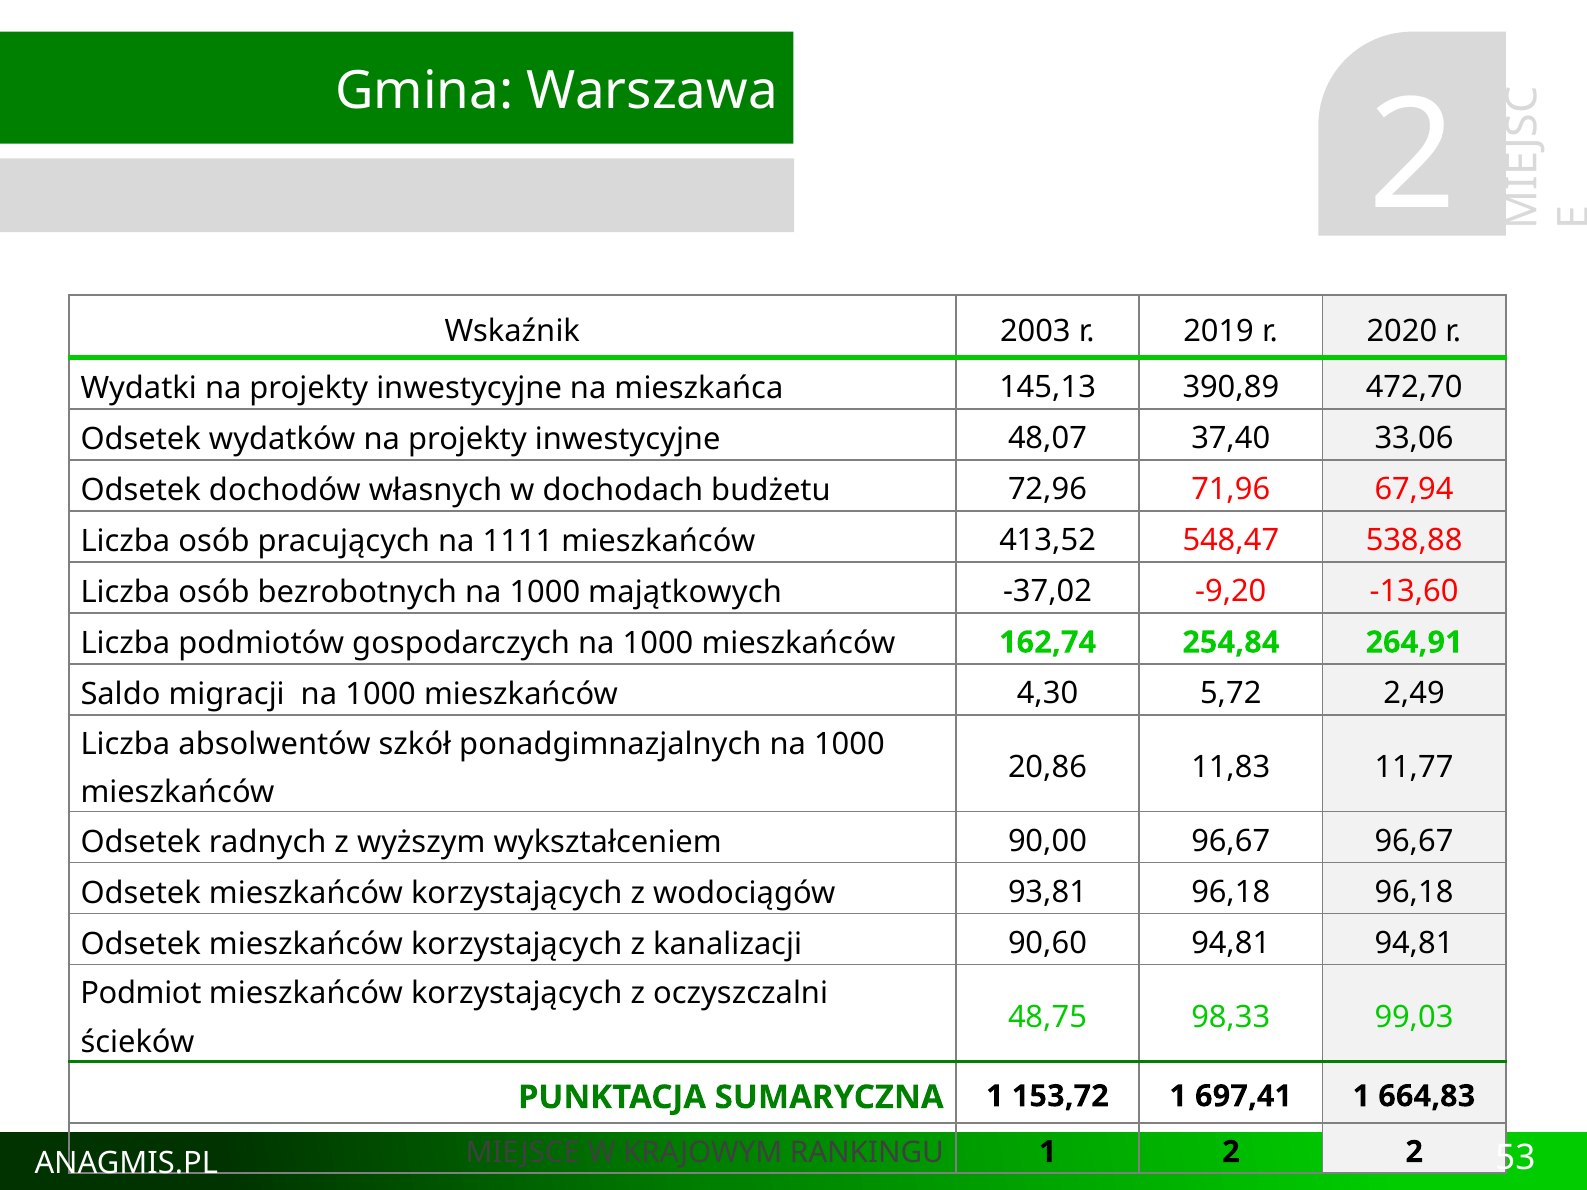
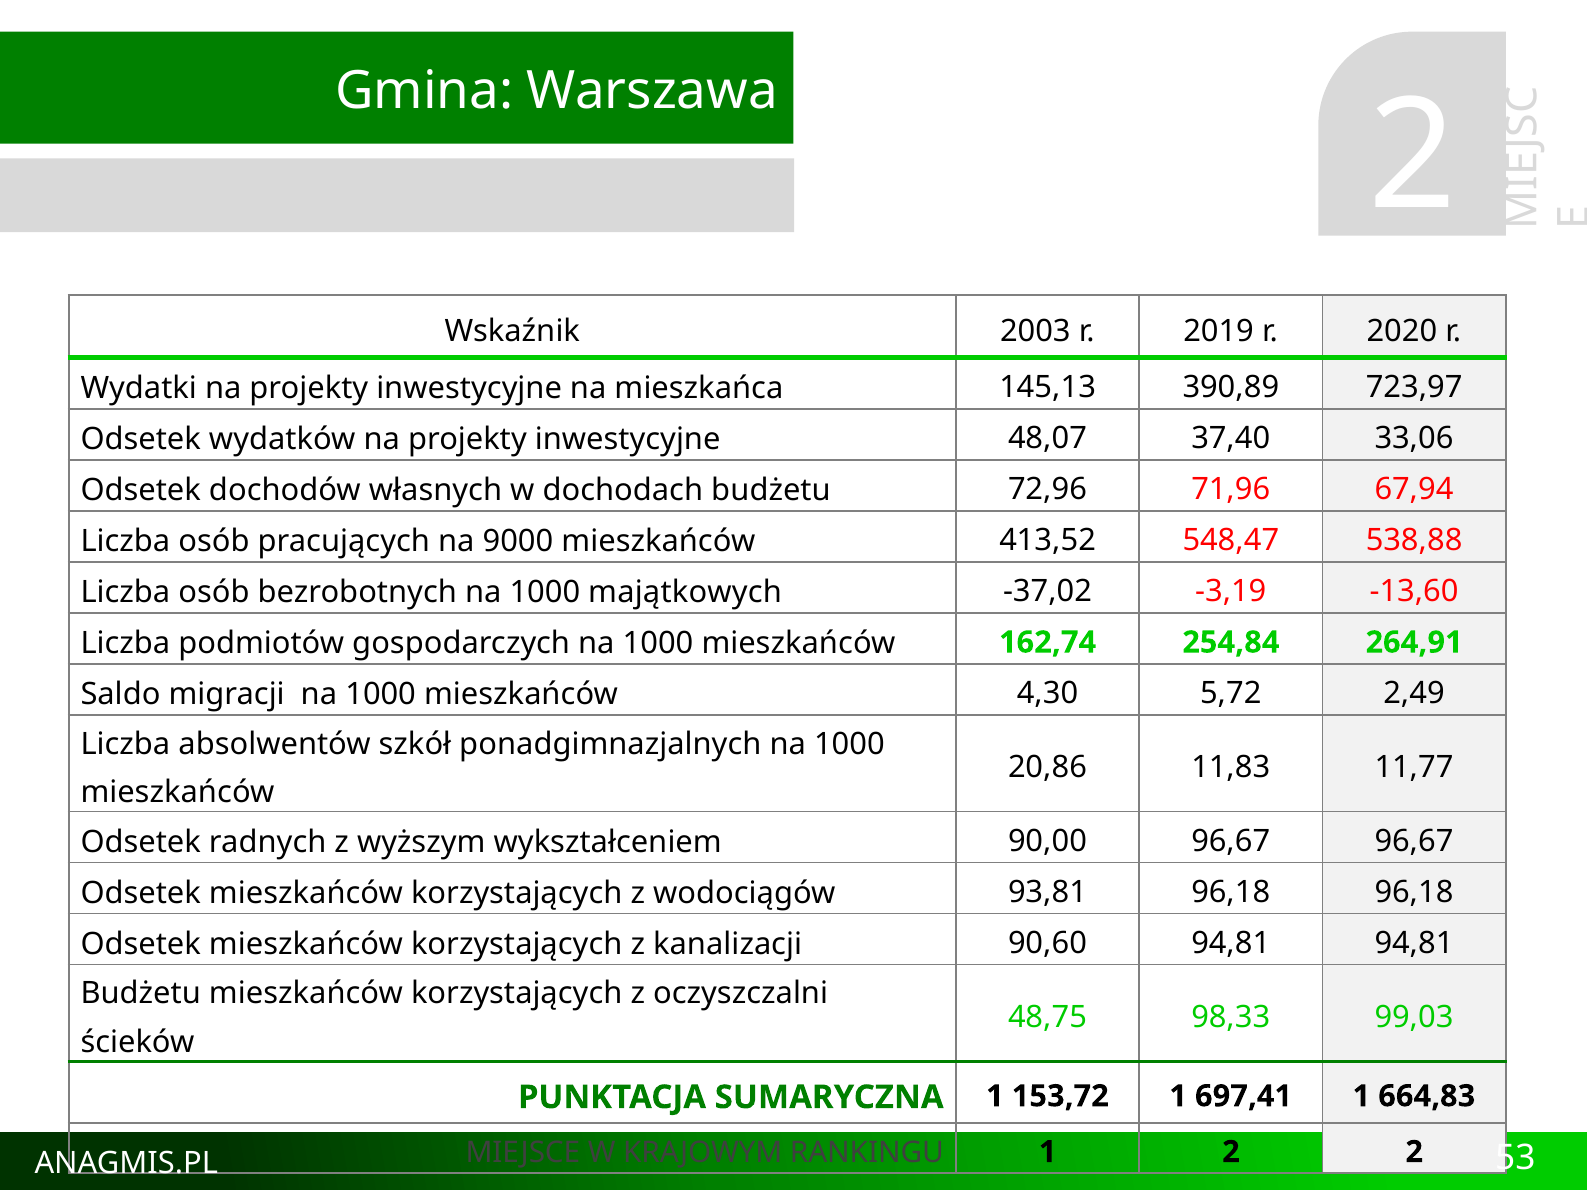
472,70: 472,70 -> 723,97
1111: 1111 -> 9000
-9,20: -9,20 -> -3,19
Podmiot at (141, 994): Podmiot -> Budżetu
